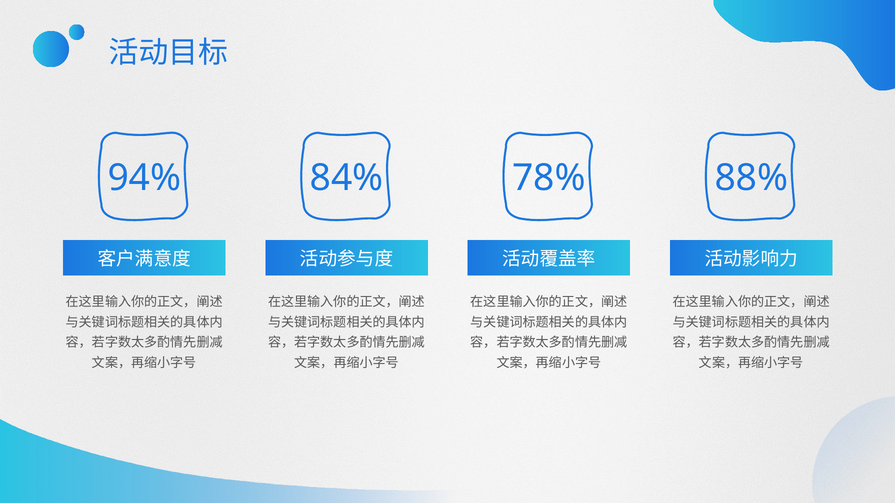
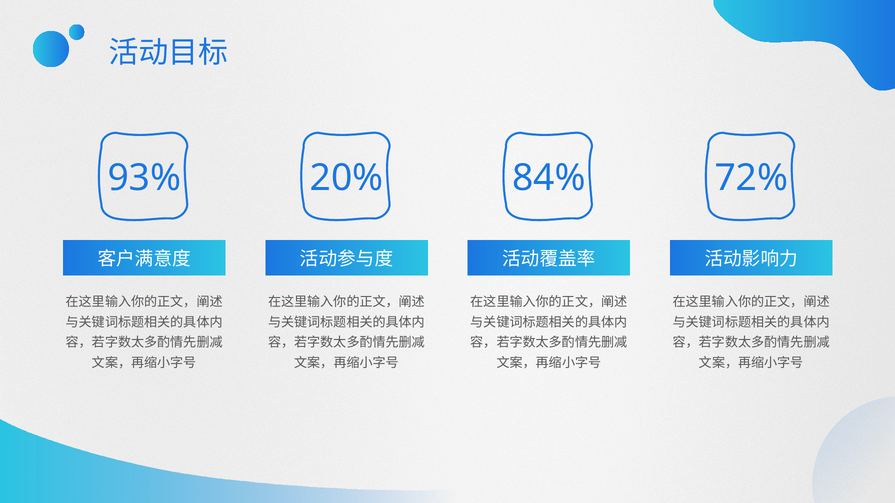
94%: 94% -> 93%
84%: 84% -> 20%
78%: 78% -> 84%
88%: 88% -> 72%
